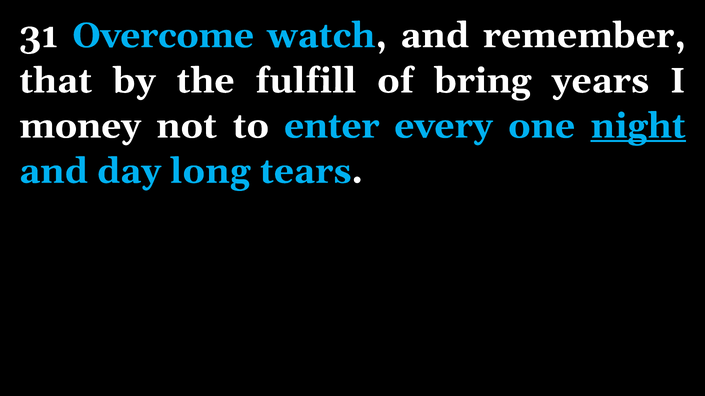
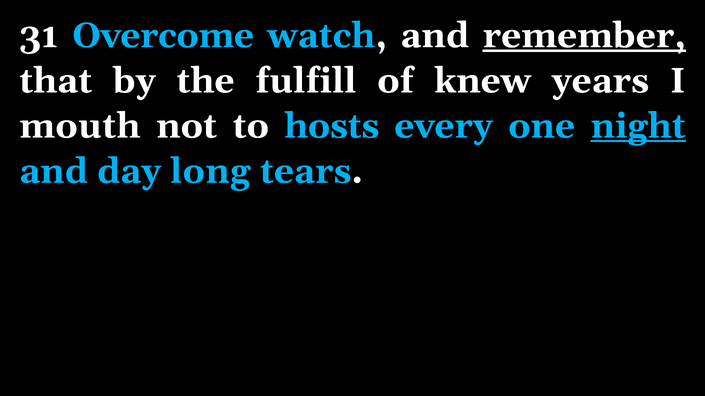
remember underline: none -> present
bring: bring -> knew
money: money -> mouth
enter: enter -> hosts
